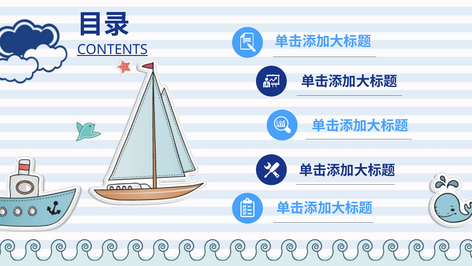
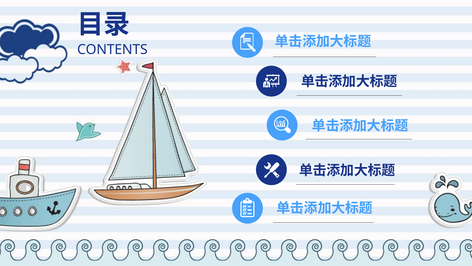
CONTENTS underline: present -> none
